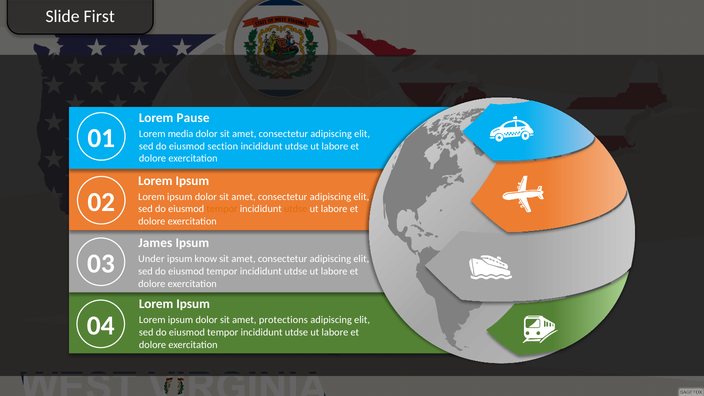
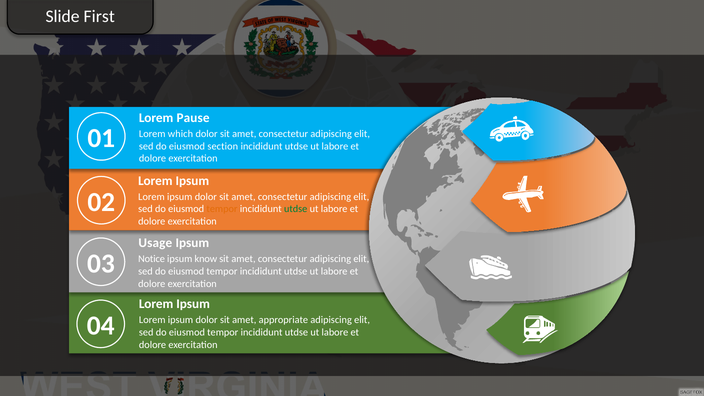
media: media -> which
utdse at (296, 209) colour: orange -> green
James: James -> Usage
Under: Under -> Notice
protections: protections -> appropriate
